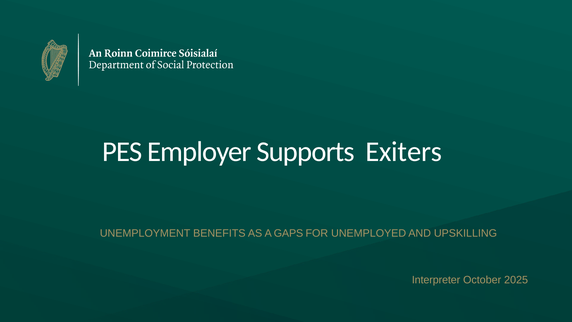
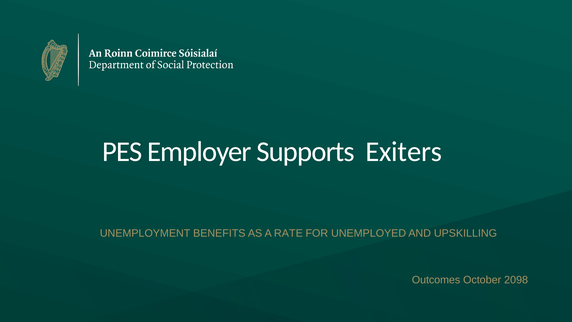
GAPS: GAPS -> RATE
Interpreter: Interpreter -> Outcomes
2025: 2025 -> 2098
